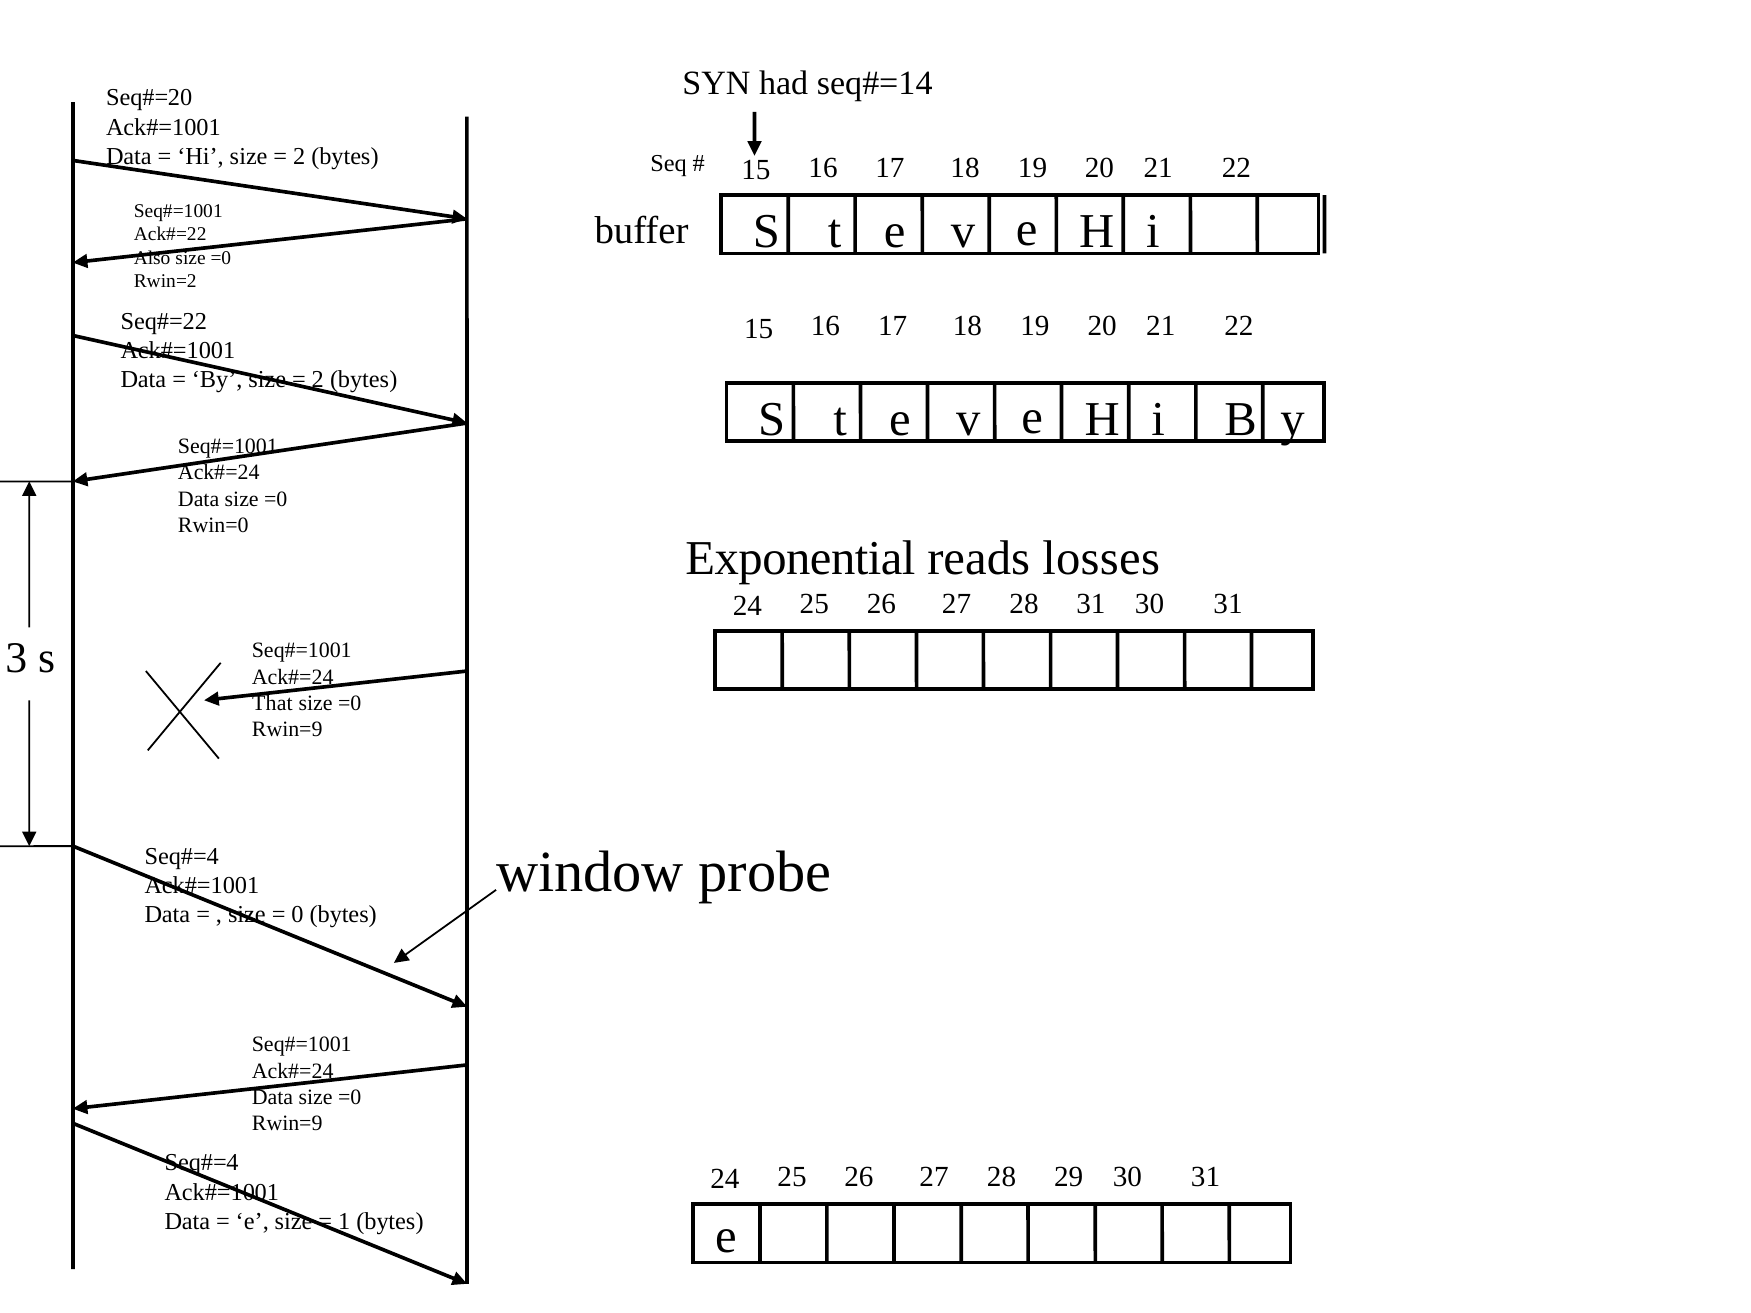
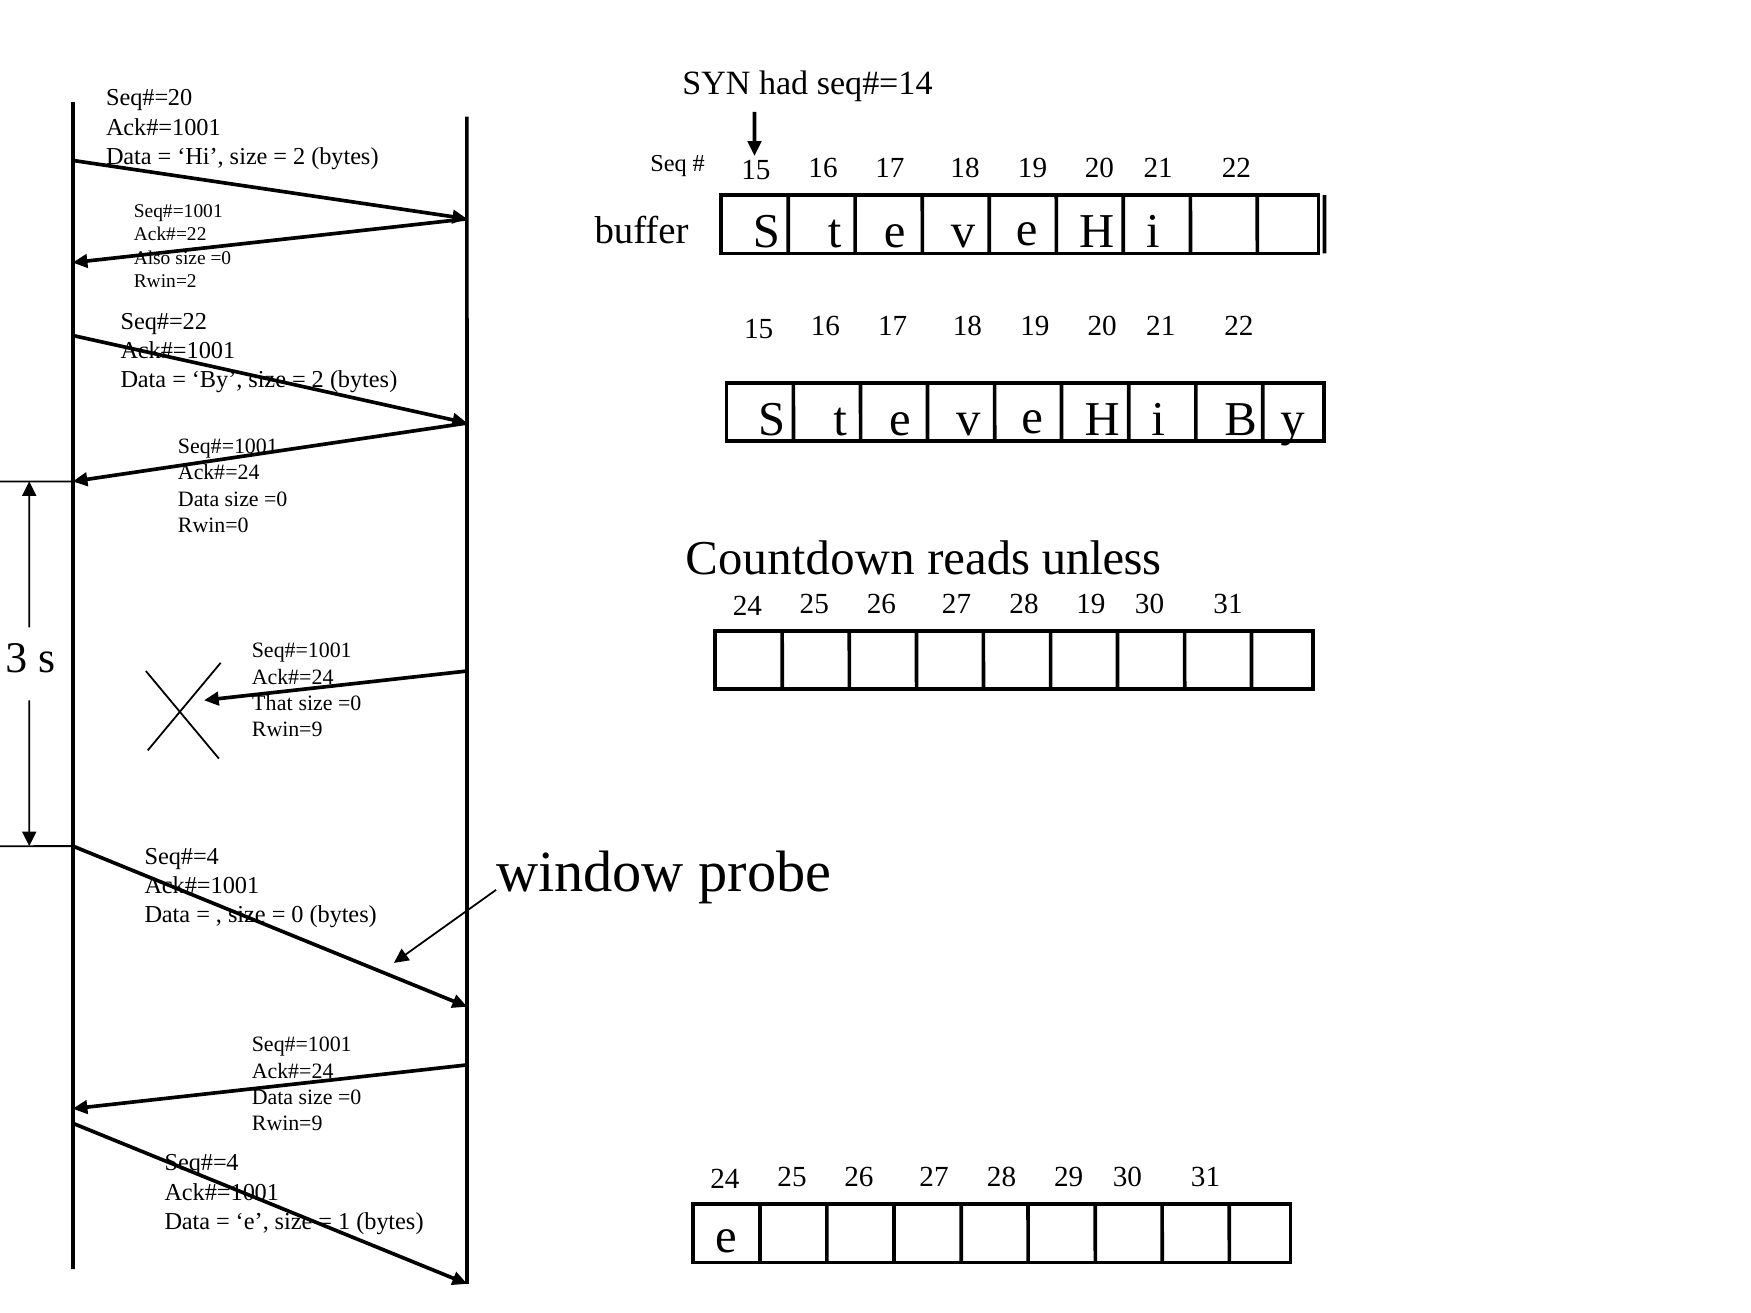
Exponential: Exponential -> Countdown
losses: losses -> unless
28 31: 31 -> 19
